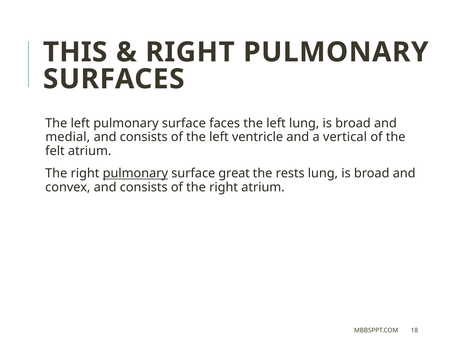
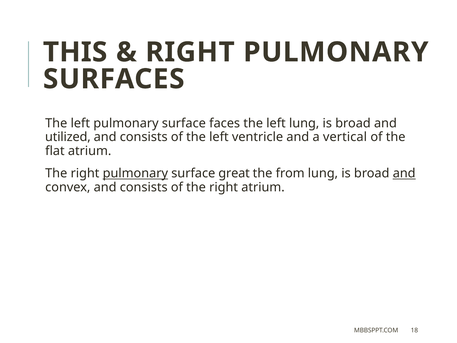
medial: medial -> utilized
felt: felt -> flat
rests: rests -> from
and at (404, 173) underline: none -> present
